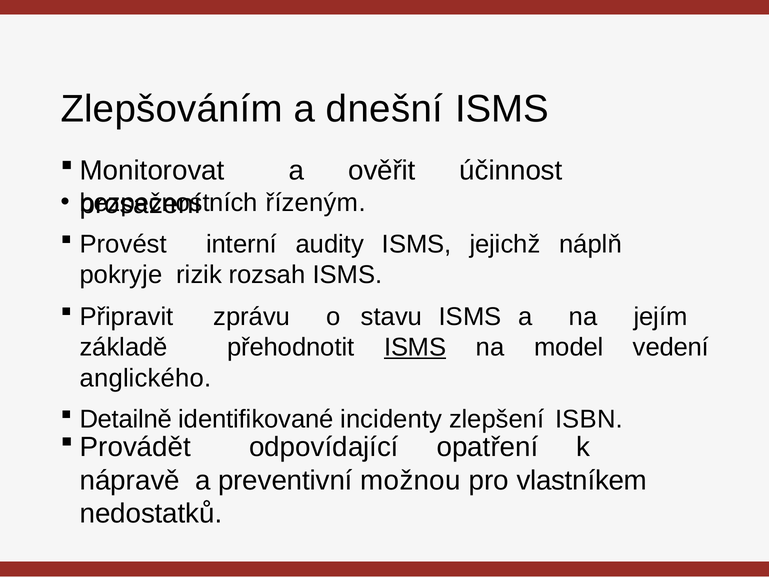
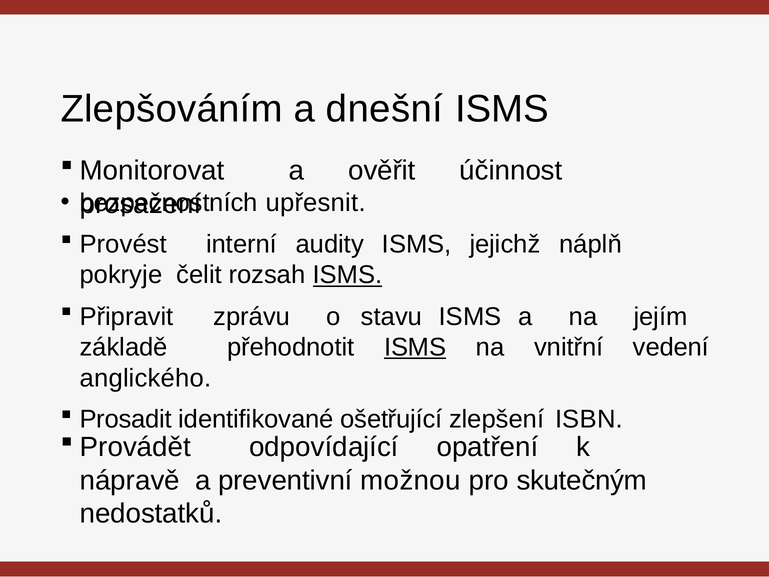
řízeným: řízeným -> upřesnit
rizik: rizik -> čelit
ISMS at (348, 275) underline: none -> present
model: model -> vnitřní
Detailně: Detailně -> Prosadit
incidenty: incidenty -> ošetřující
vlastníkem: vlastníkem -> skutečným
